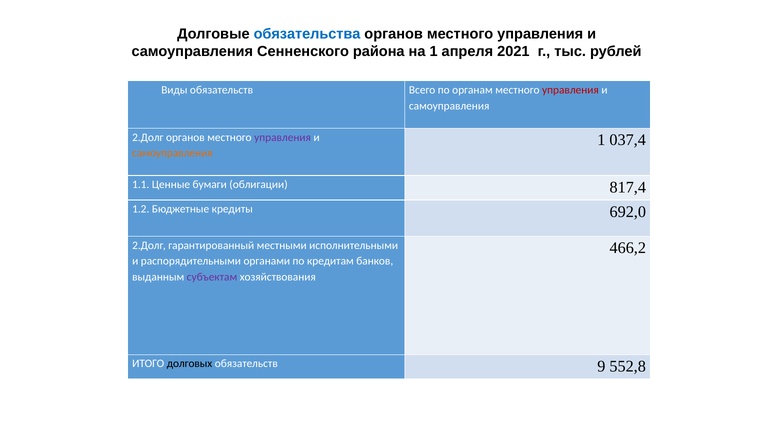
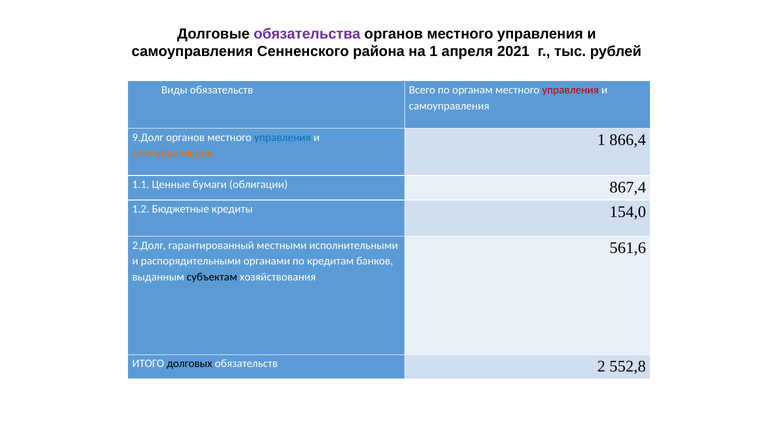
обязательства colour: blue -> purple
037,4: 037,4 -> 866,4
2.Долг at (148, 137): 2.Долг -> 9.Долг
управления at (283, 137) colour: purple -> blue
817,4: 817,4 -> 867,4
692,0: 692,0 -> 154,0
466,2: 466,2 -> 561,6
субъектам colour: purple -> black
9: 9 -> 2
